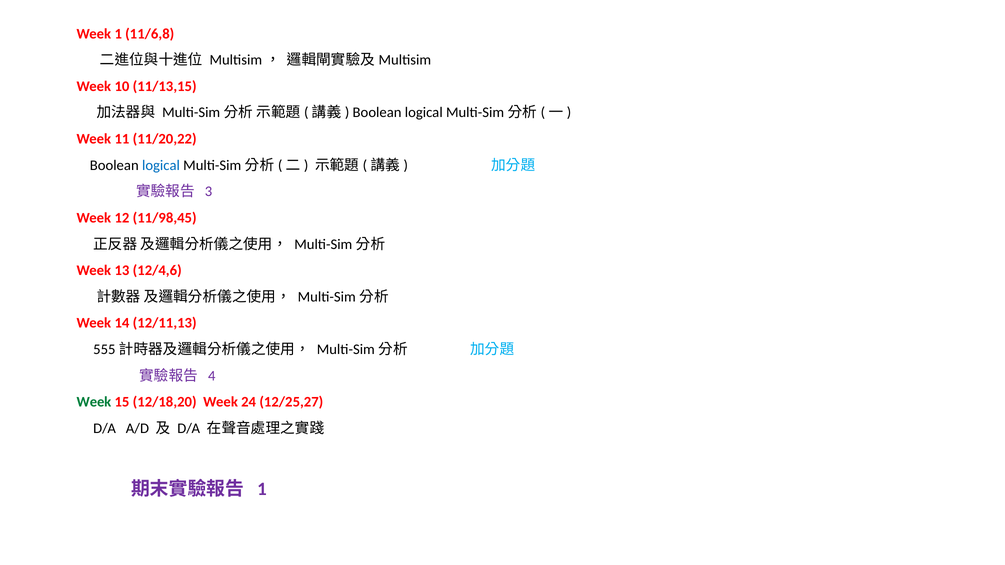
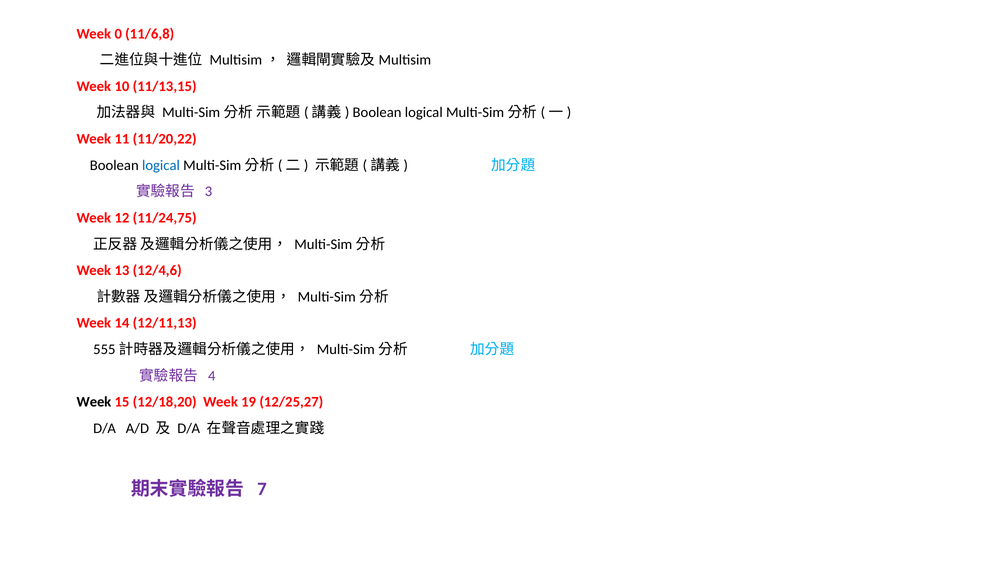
Week 1: 1 -> 0
11/98,45: 11/98,45 -> 11/24,75
Week at (94, 402) colour: green -> black
24: 24 -> 19
1 at (262, 489): 1 -> 7
